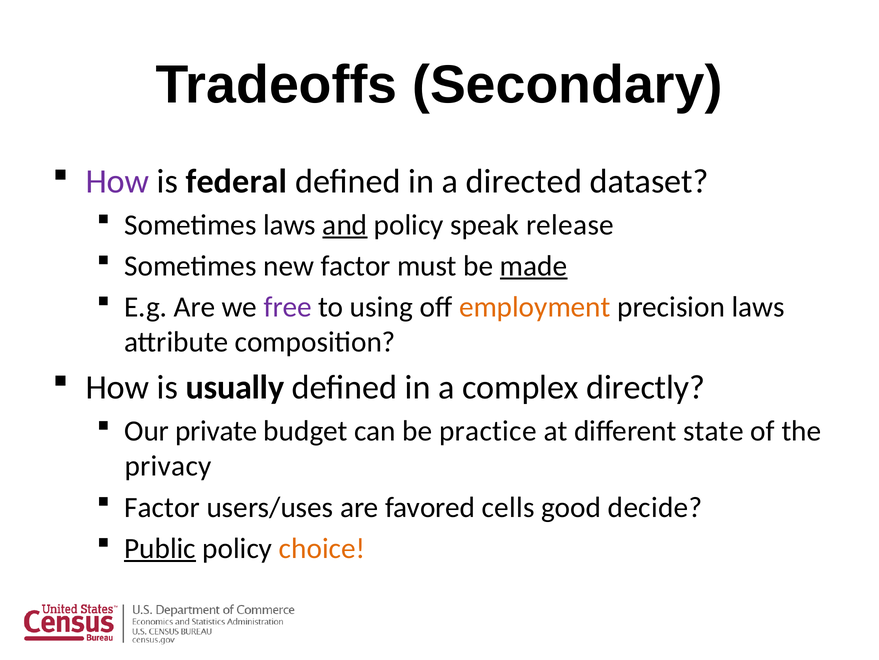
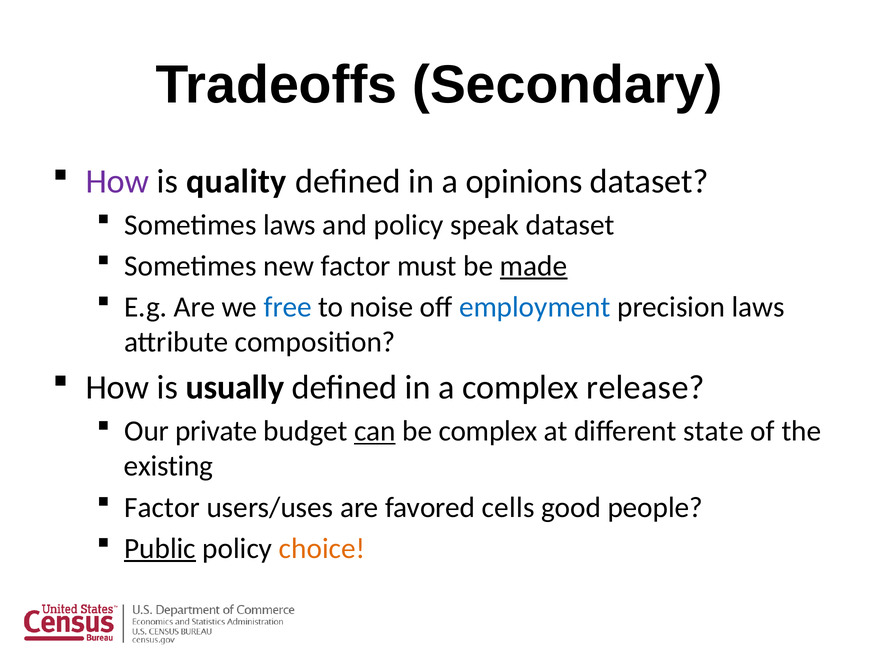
federal: federal -> quality
directed: directed -> opinions
and underline: present -> none
speak release: release -> dataset
free colour: purple -> blue
using: using -> noise
employment colour: orange -> blue
directly: directly -> release
can underline: none -> present
be practice: practice -> complex
privacy: privacy -> existing
decide: decide -> people
